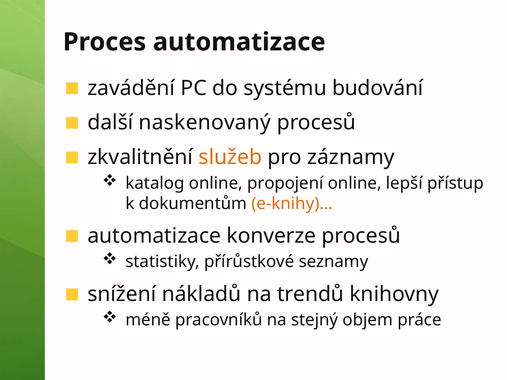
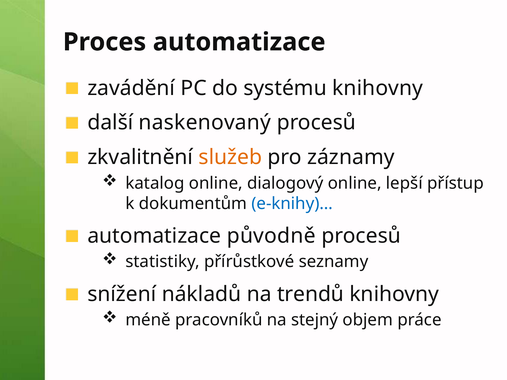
systému budování: budování -> knihovny
propojení: propojení -> dialogový
e-knihy)… colour: orange -> blue
konverze: konverze -> původně
